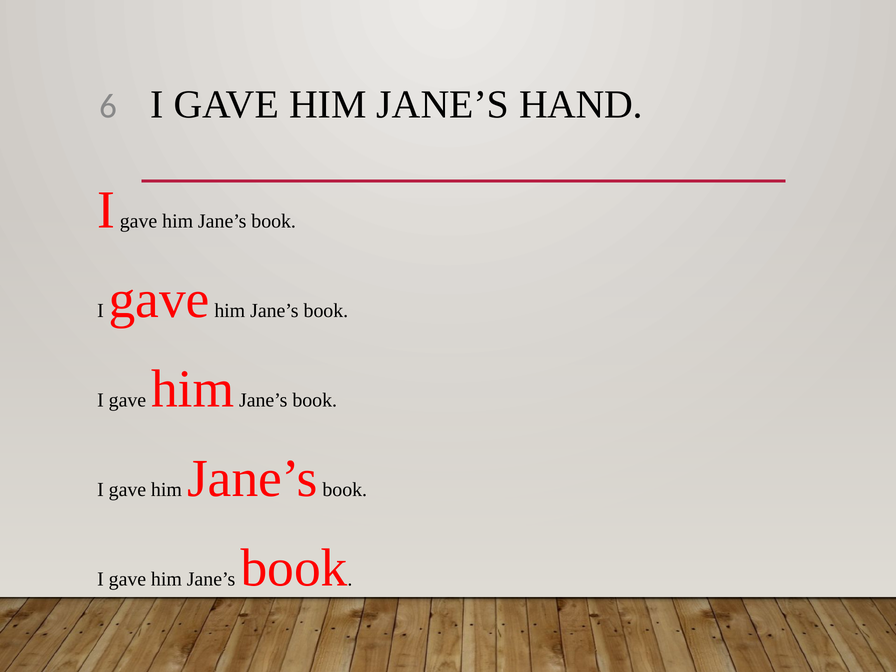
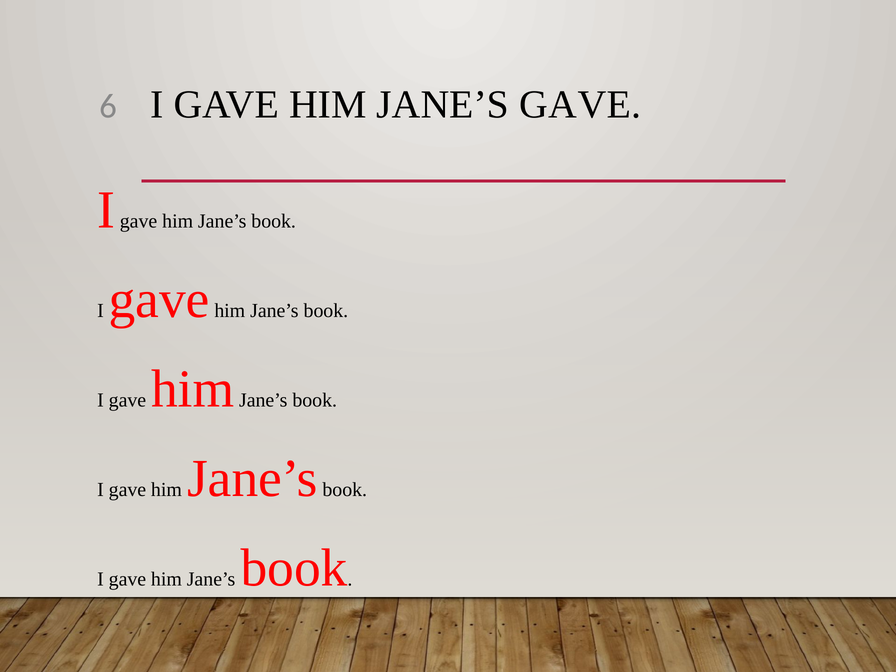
JANE’S HAND: HAND -> GAVE
